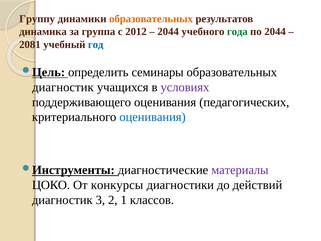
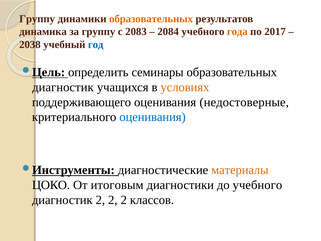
за группа: группа -> группу
2012: 2012 -> 2083
2044 at (168, 32): 2044 -> 2084
года colour: green -> orange
по 2044: 2044 -> 2017
2081: 2081 -> 2038
условиях colour: purple -> orange
педагогических: педагогических -> недостоверные
материалы colour: purple -> orange
конкурсы: конкурсы -> итоговым
до действий: действий -> учебного
диагностик 3: 3 -> 2
1 at (124, 200): 1 -> 2
